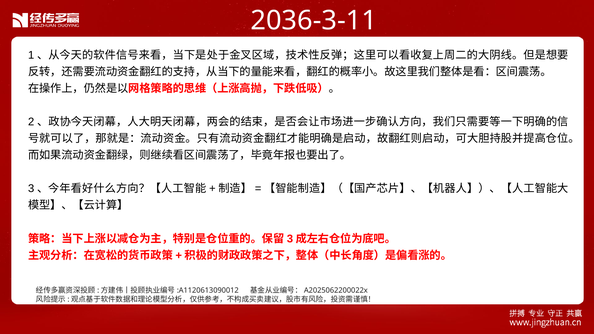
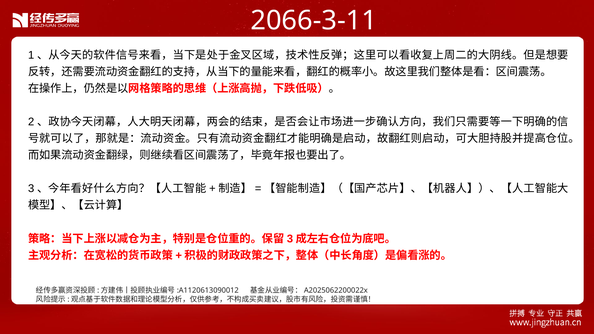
2036-3-11: 2036-3-11 -> 2066-3-11
